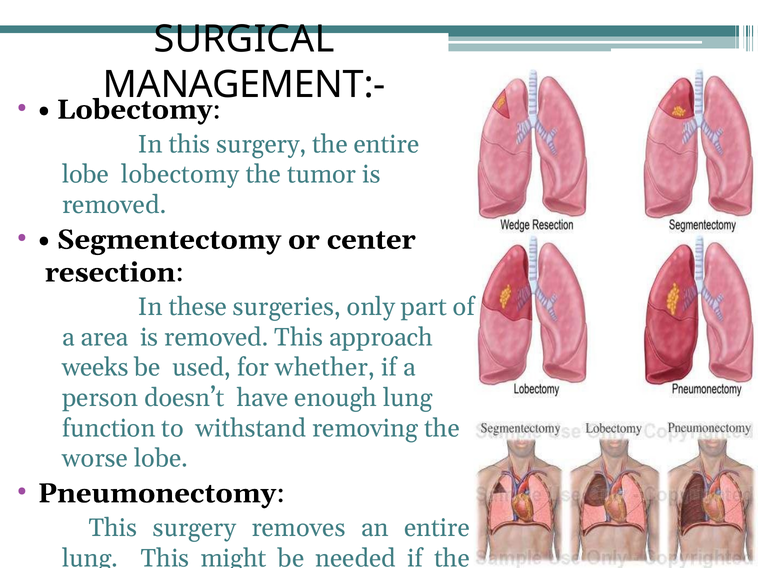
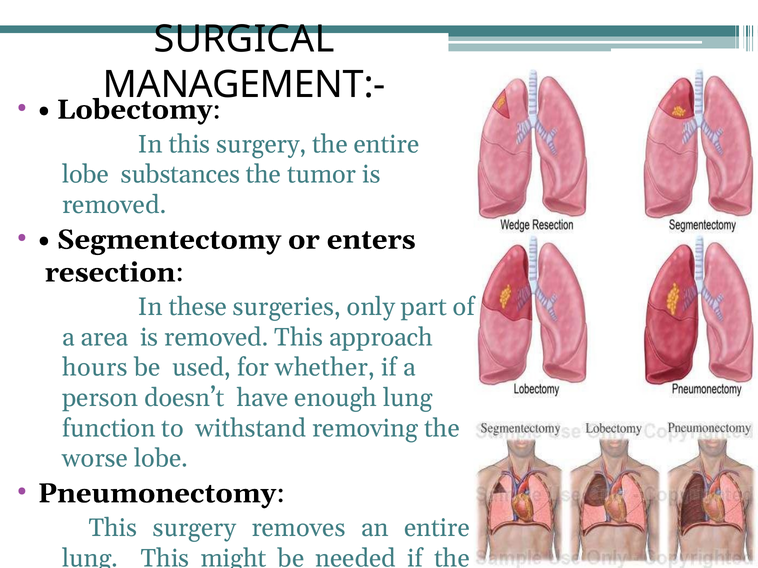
lobe lobectomy: lobectomy -> substances
or center: center -> enters
weeks: weeks -> hours
